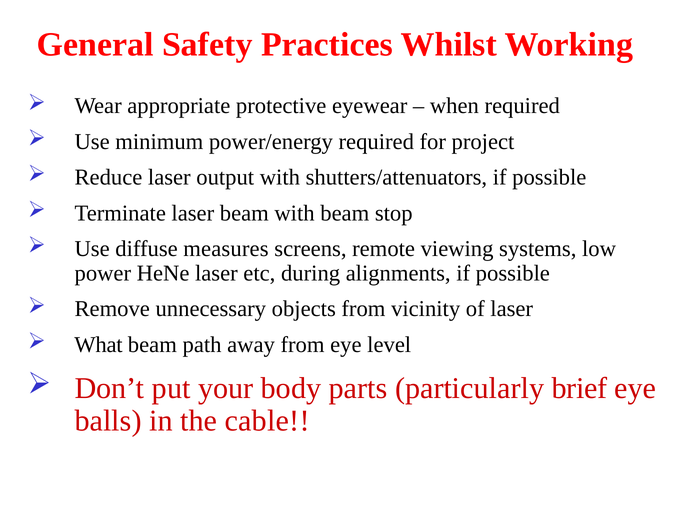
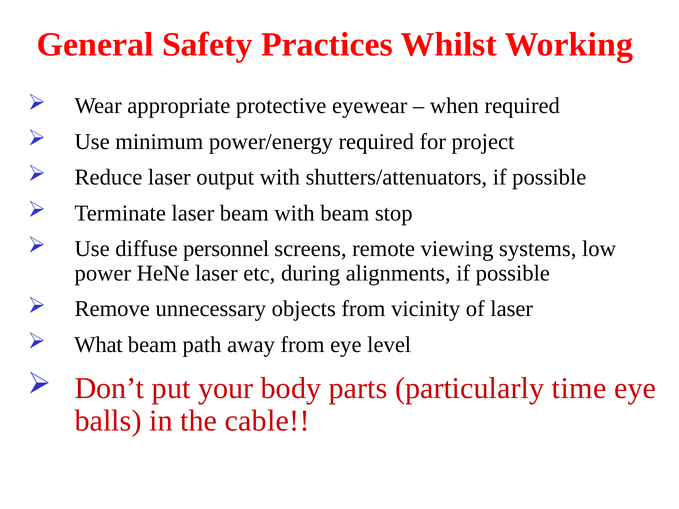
measures: measures -> personnel
brief: brief -> time
